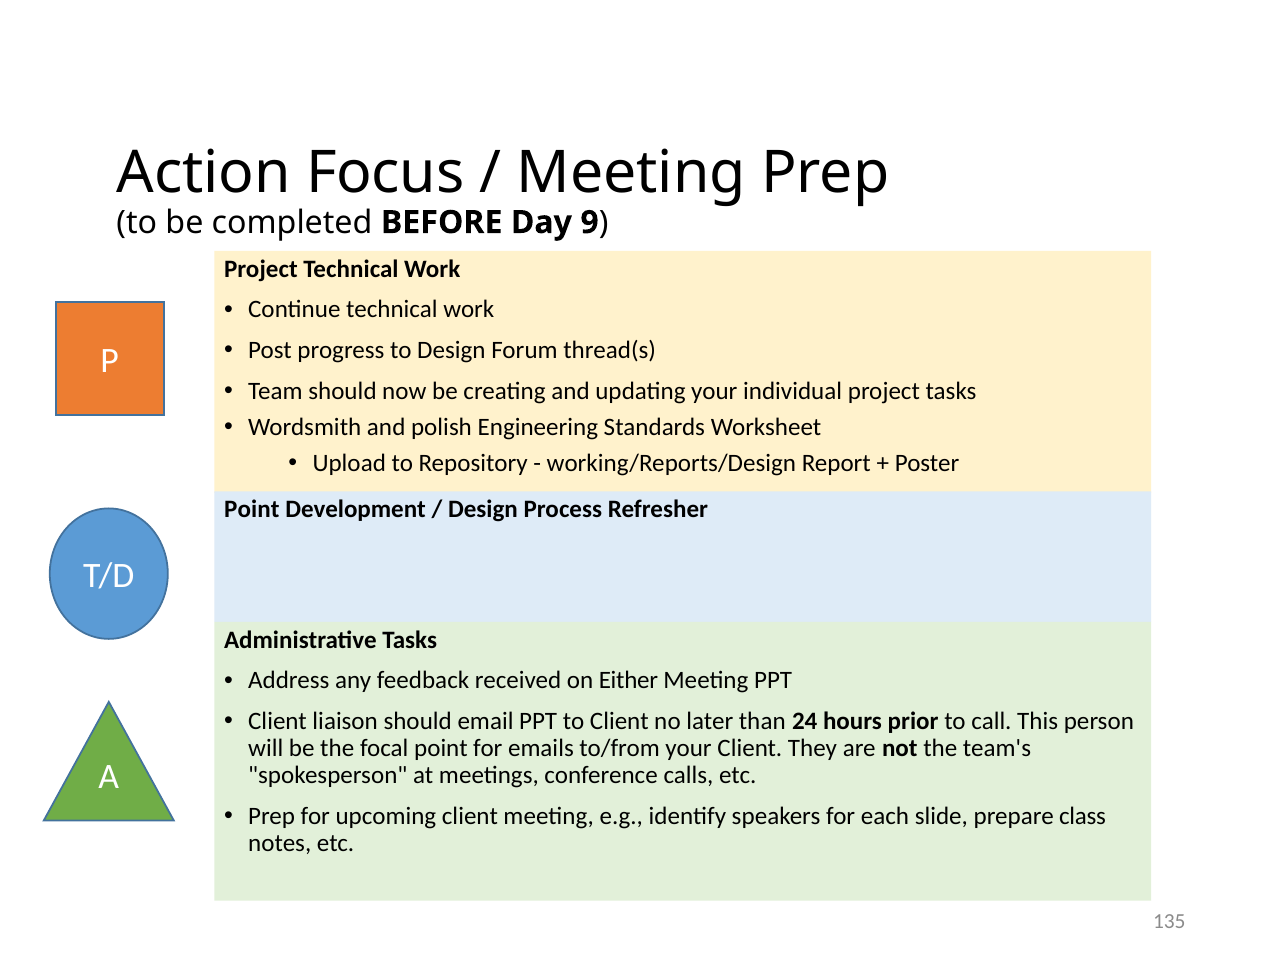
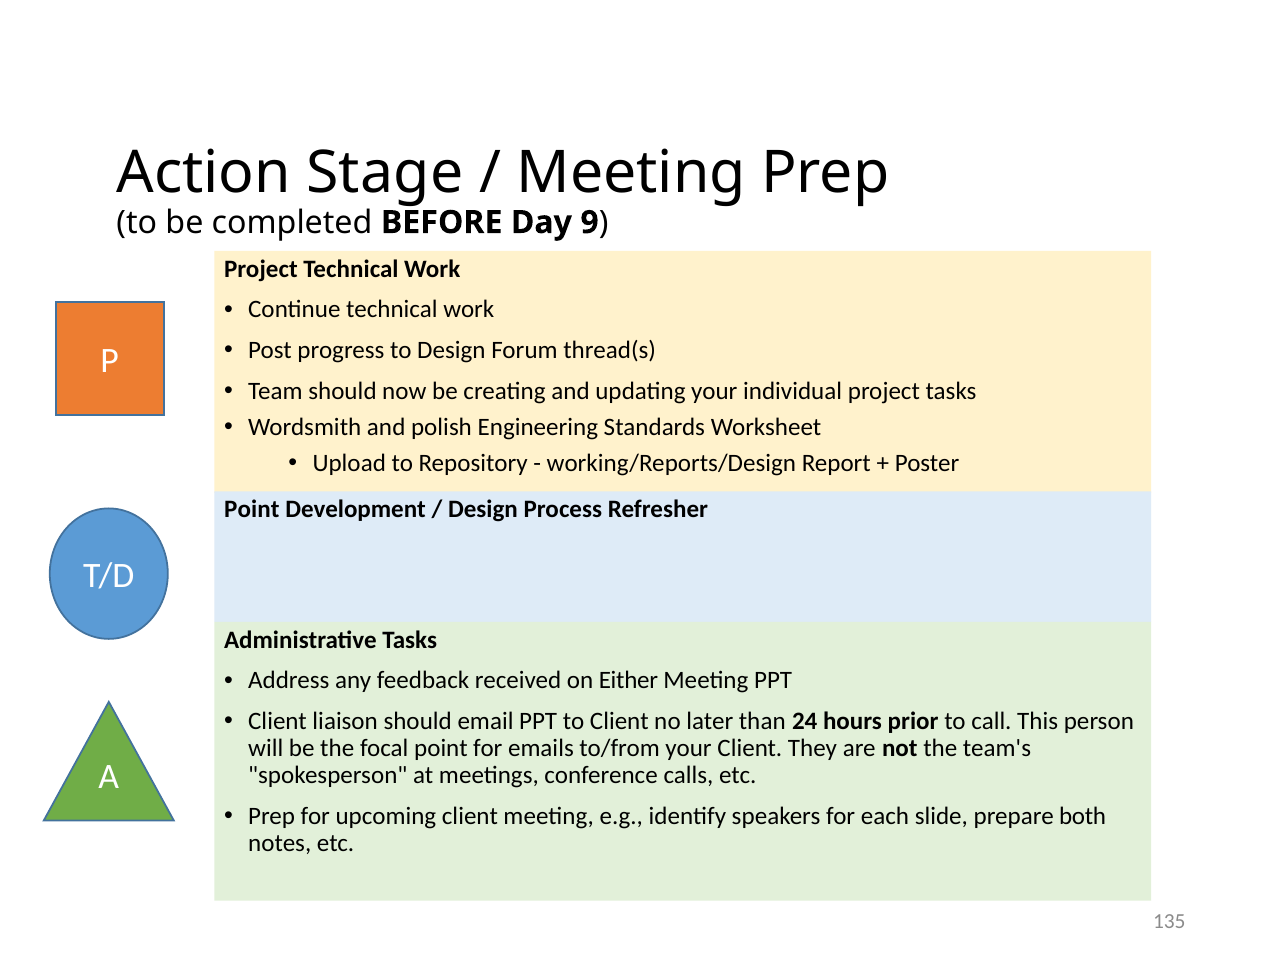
Focus: Focus -> Stage
class: class -> both
